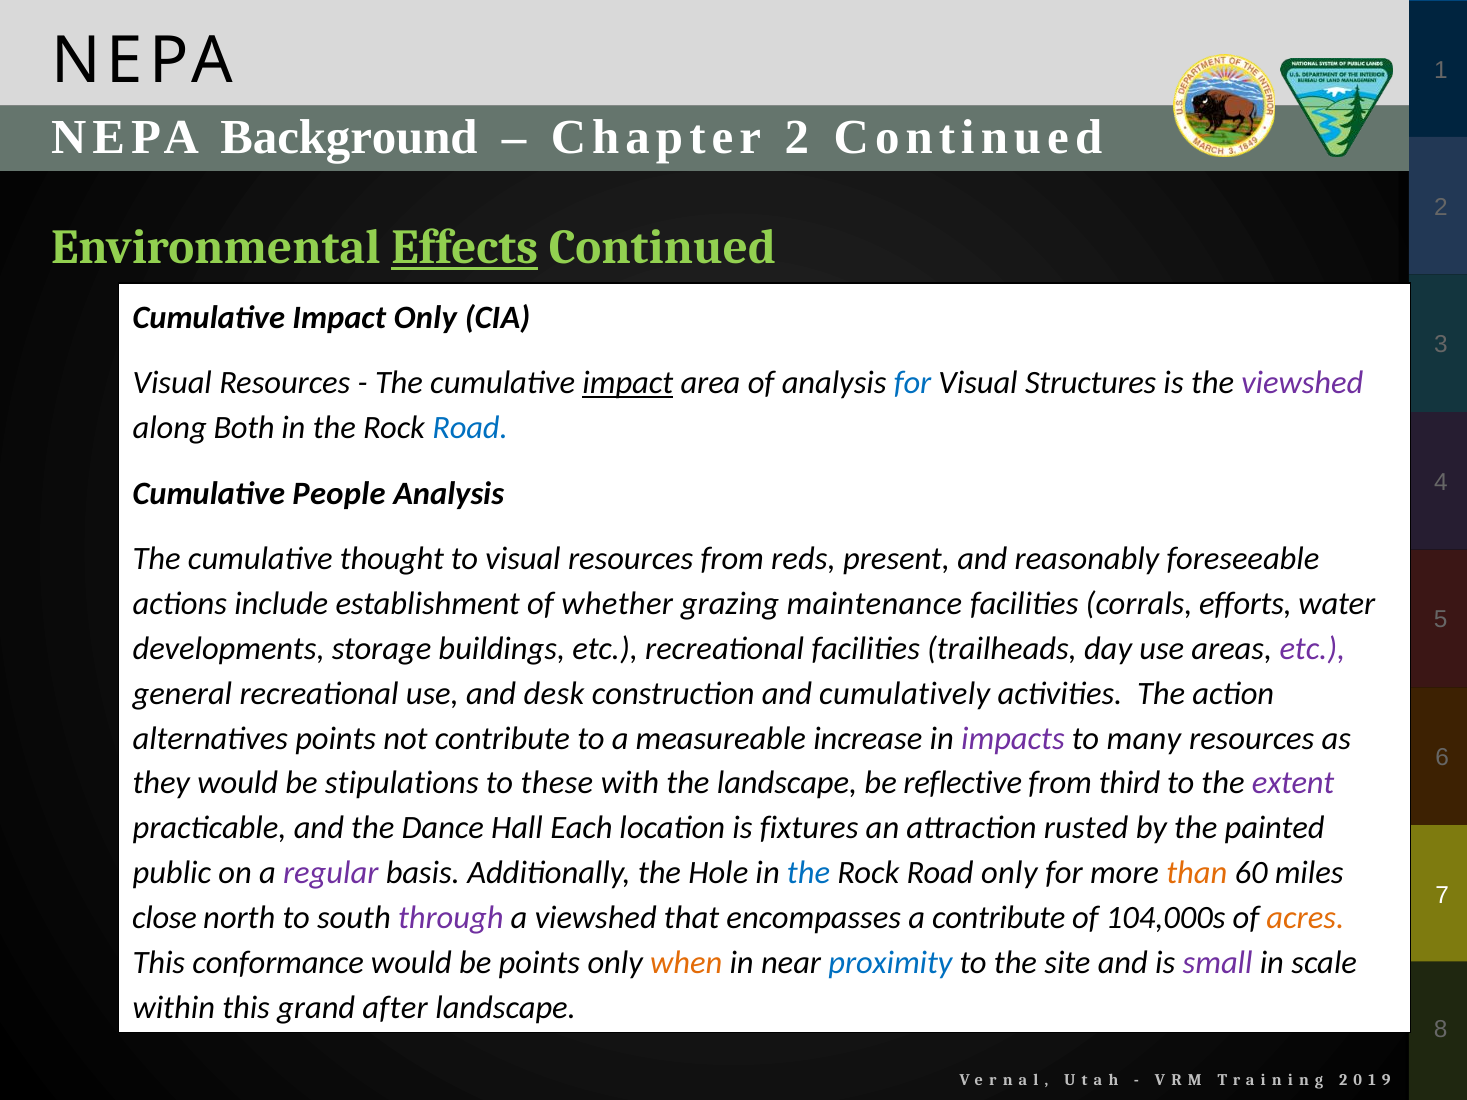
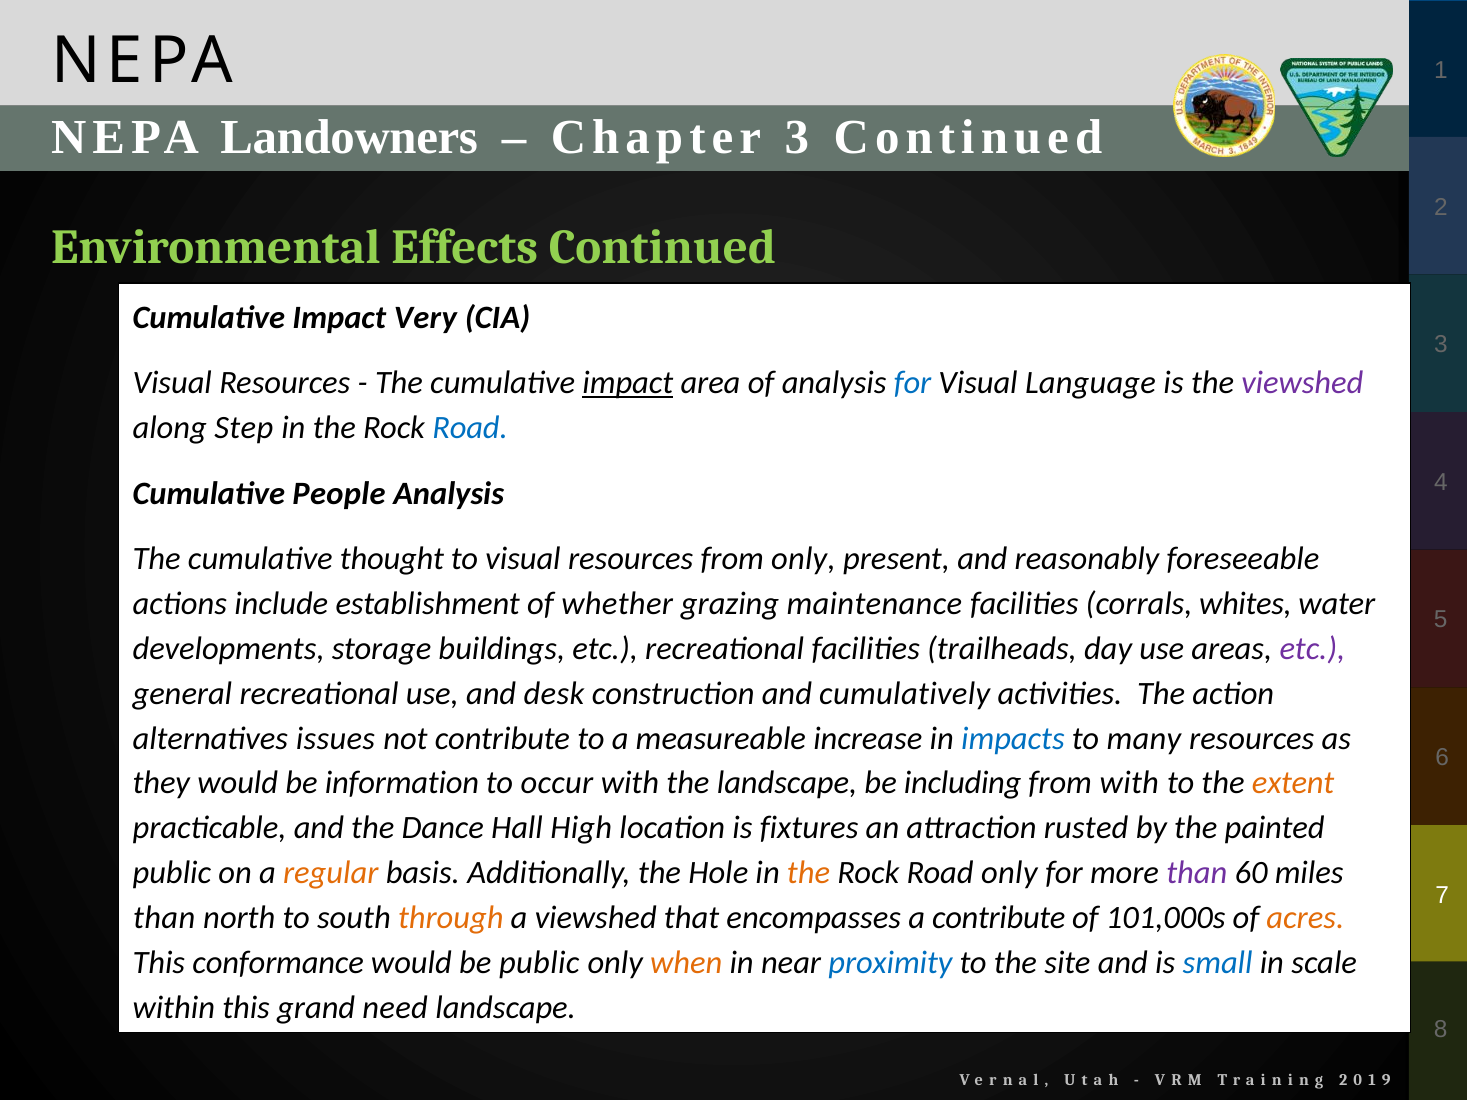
Background: Background -> Landowners
Chapter 2: 2 -> 3
Effects underline: present -> none
Impact Only: Only -> Very
Structures: Structures -> Language
Both: Both -> Step
from reds: reds -> only
efforts: efforts -> whites
alternatives points: points -> issues
impacts colour: purple -> blue
stipulations: stipulations -> information
these: these -> occur
reflective: reflective -> including
from third: third -> with
extent colour: purple -> orange
Each: Each -> High
regular colour: purple -> orange
the at (809, 873) colour: blue -> orange
than at (1197, 873) colour: orange -> purple
close at (165, 918): close -> than
through colour: purple -> orange
104,000s: 104,000s -> 101,000s
be points: points -> public
small colour: purple -> blue
after: after -> need
